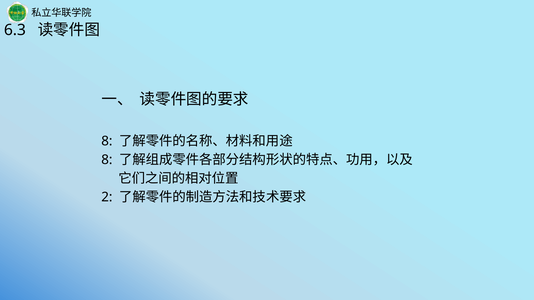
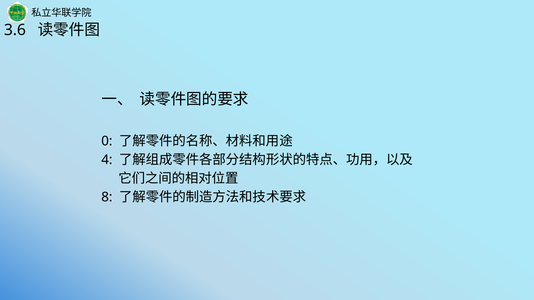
6.3: 6.3 -> 3.6
8 at (107, 141): 8 -> 0
8 at (107, 160): 8 -> 4
2: 2 -> 8
